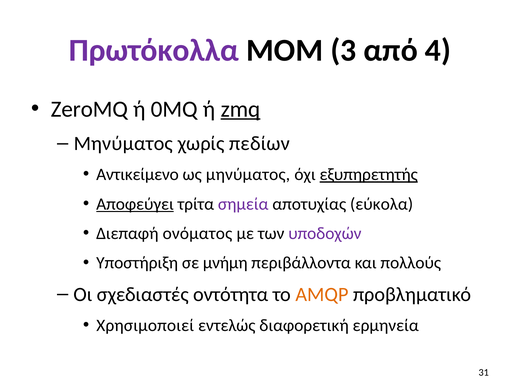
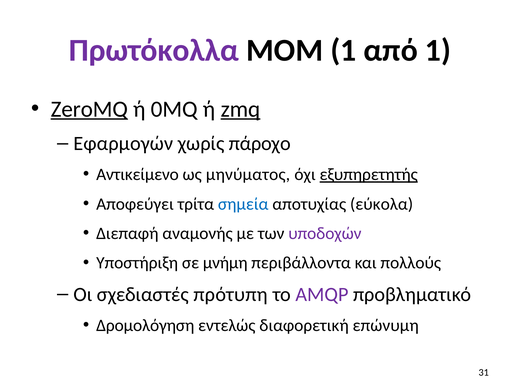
MOM 3: 3 -> 1
από 4: 4 -> 1
ZeroMQ underline: none -> present
Μηνύματος at (123, 144): Μηνύματος -> Εφαρμογών
πεδίων: πεδίων -> πάροχο
Αποφεύγει underline: present -> none
σημεία colour: purple -> blue
ονόματος: ονόματος -> αναμονής
οντότητα: οντότητα -> πρότυπη
AMQP colour: orange -> purple
Χρησιμοποιεί: Χρησιμοποιεί -> Δρομολόγηση
ερμηνεία: ερμηνεία -> επώνυμη
